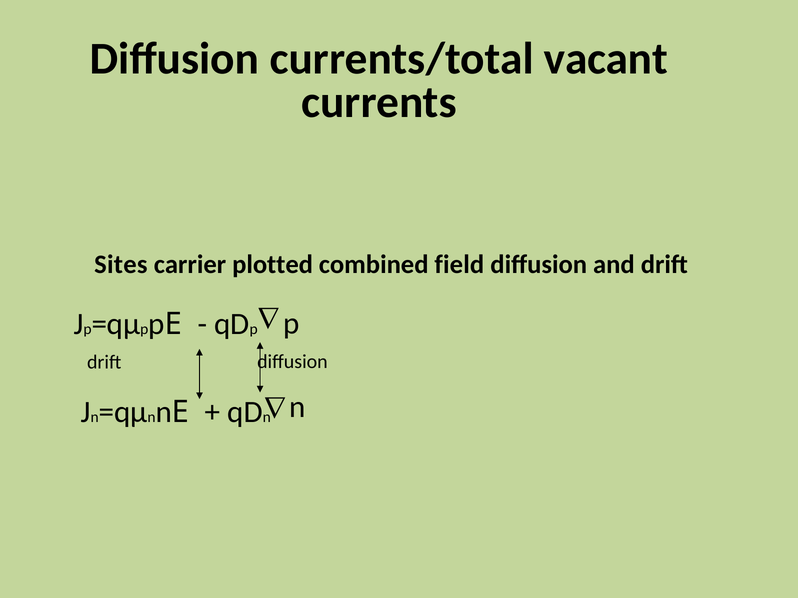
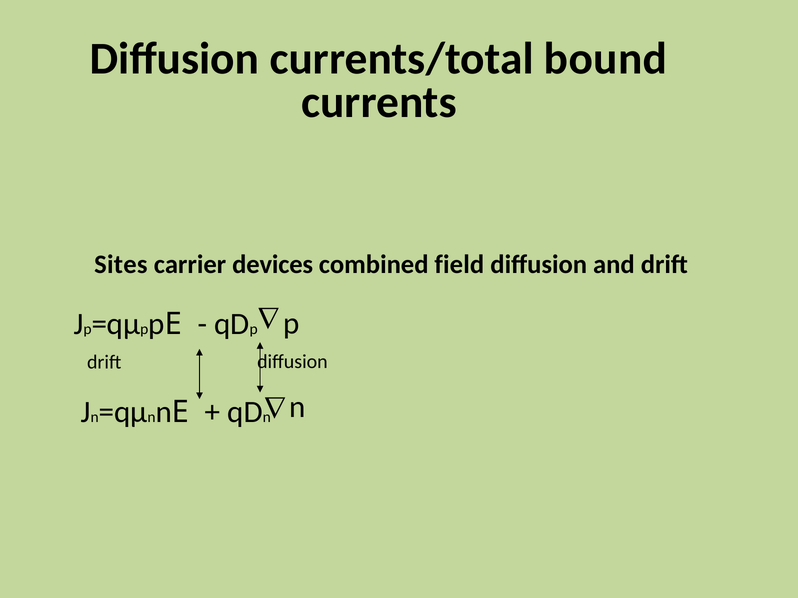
vacant: vacant -> bound
plotted: plotted -> devices
